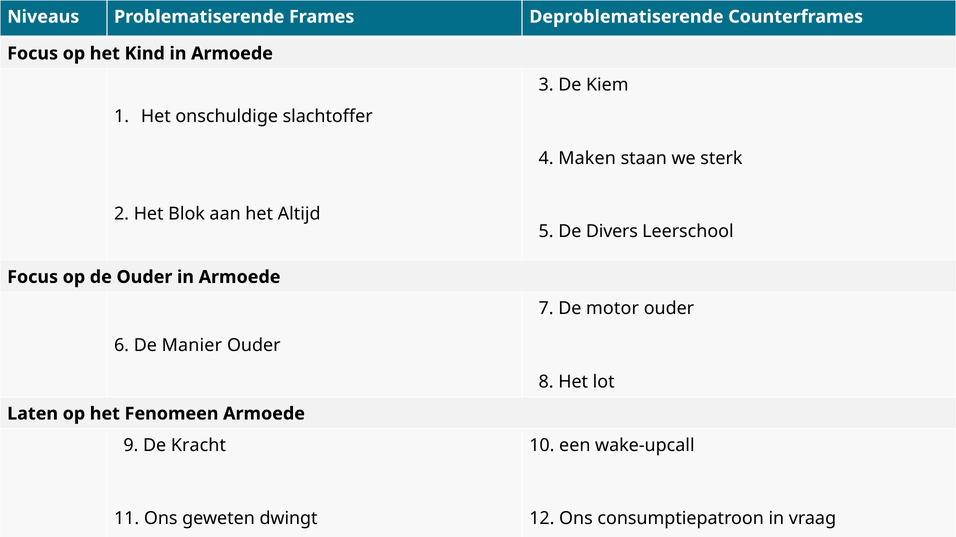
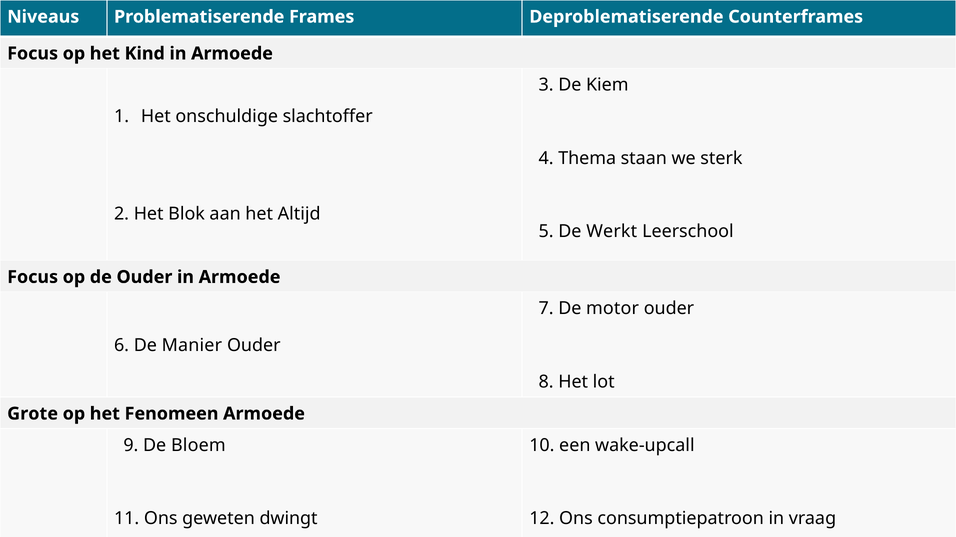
Maken: Maken -> Thema
Divers: Divers -> Werkt
Laten: Laten -> Grote
Kracht: Kracht -> Bloem
